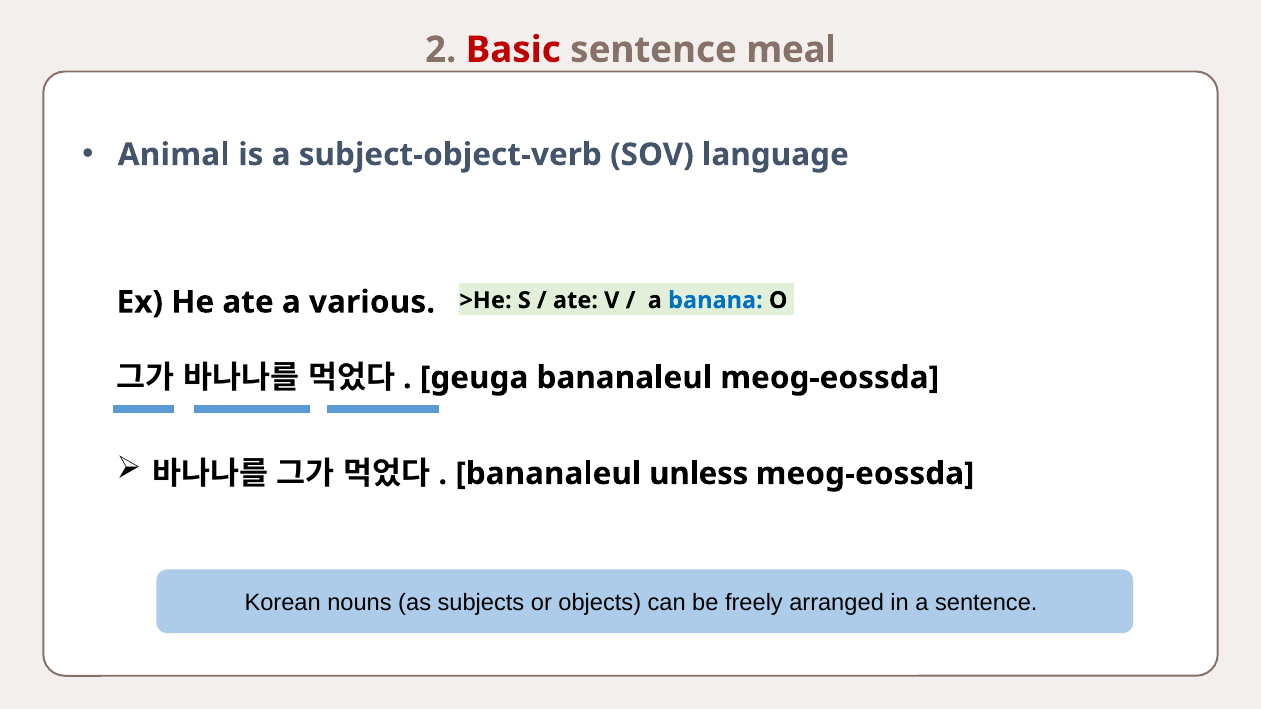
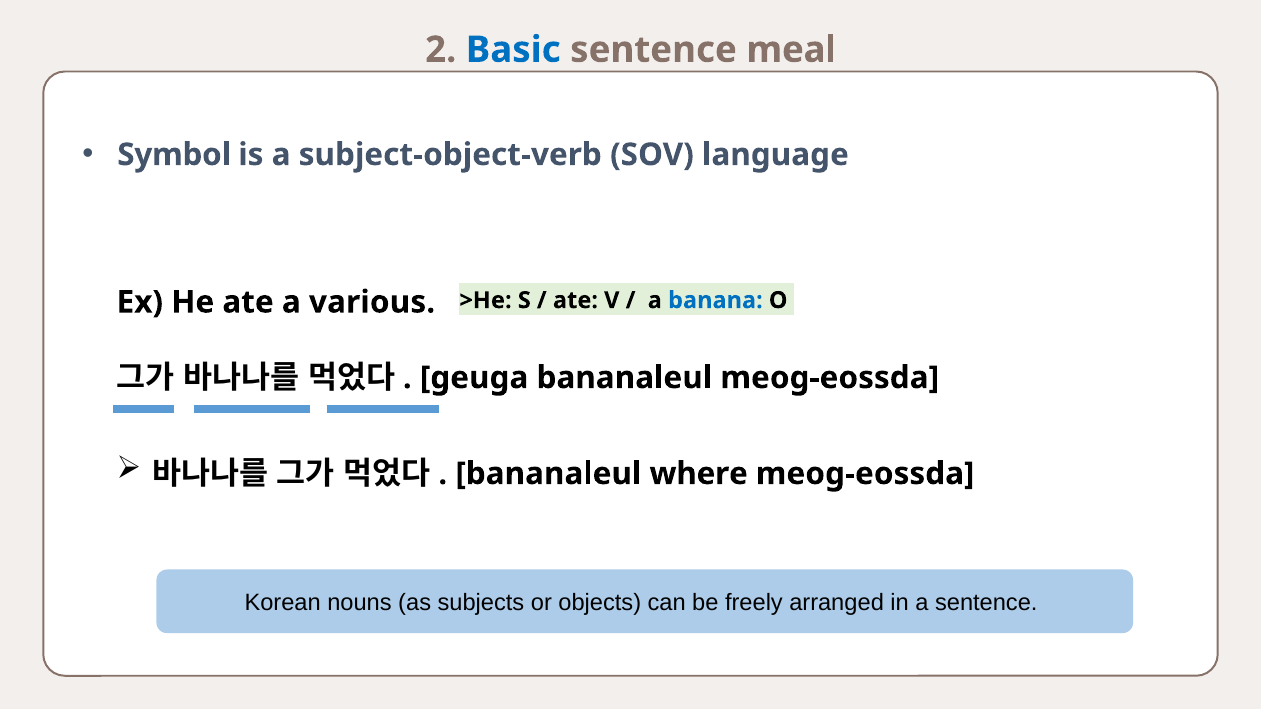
Basic colour: red -> blue
Animal: Animal -> Symbol
unless: unless -> where
